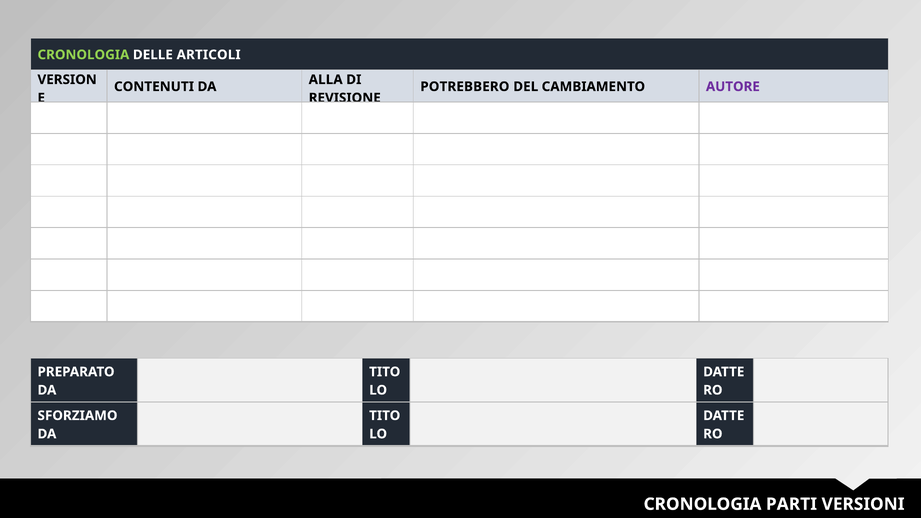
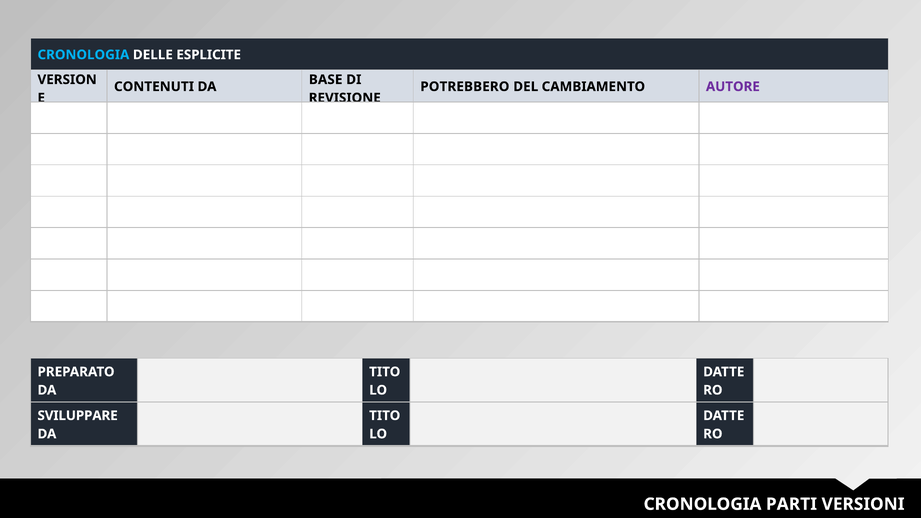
CRONOLOGIA at (83, 55) colour: light green -> light blue
ARTICOLI: ARTICOLI -> ESPLICITE
ALLA: ALLA -> BASE
SFORZIAMO: SFORZIAMO -> SVILUPPARE
